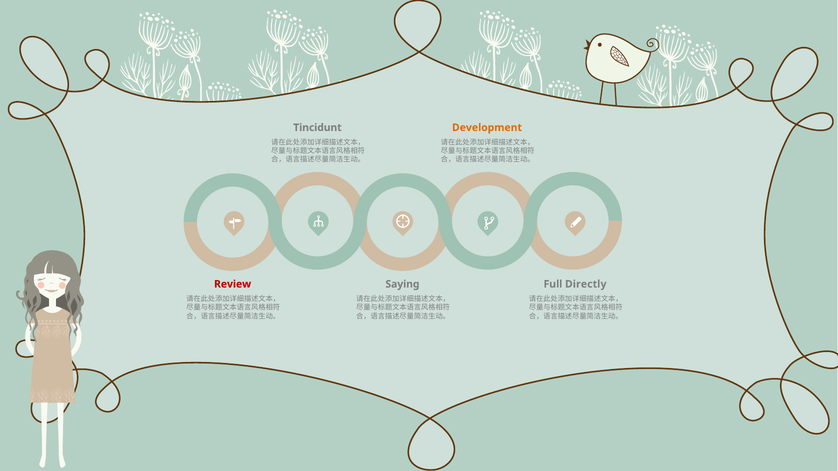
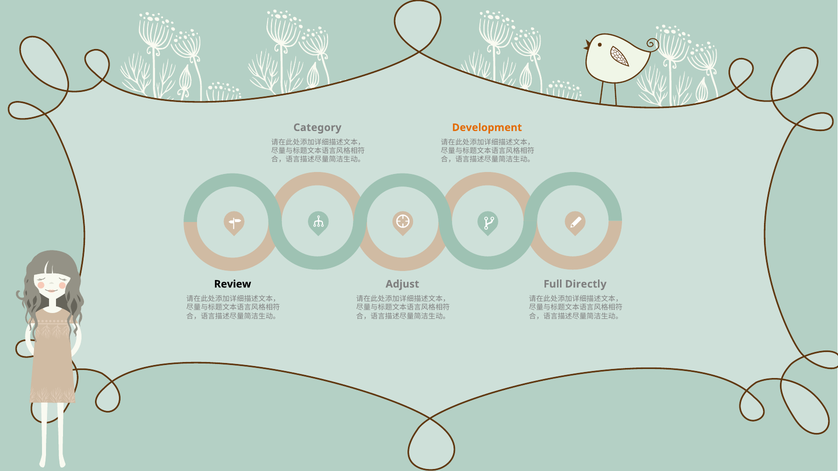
Tincidunt: Tincidunt -> Category
Review colour: red -> black
Saying: Saying -> Adjust
